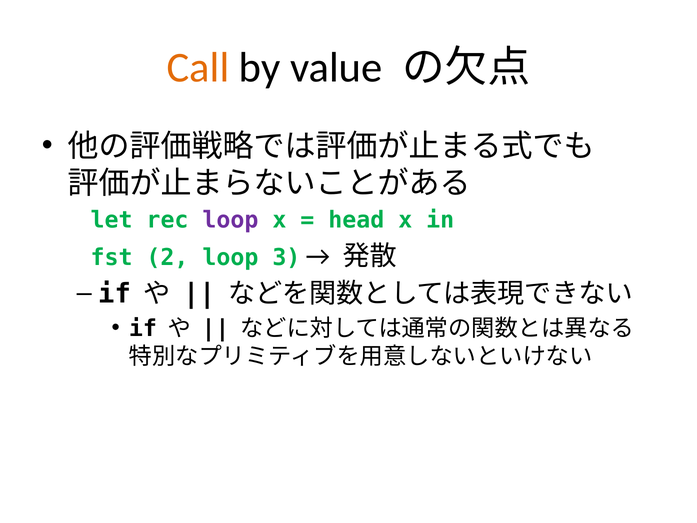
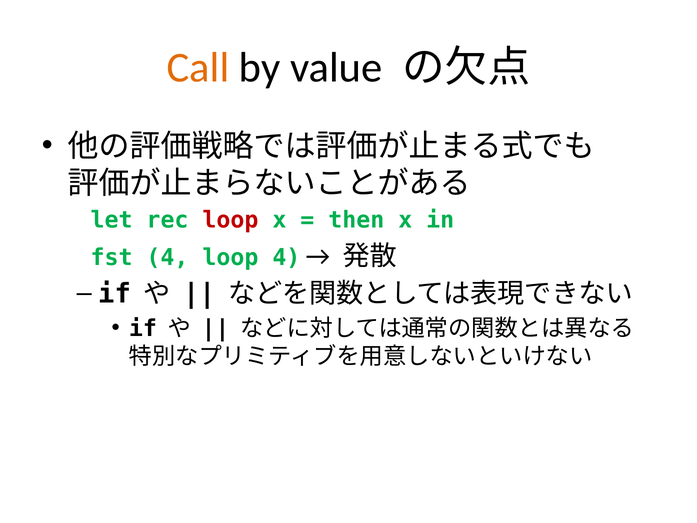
loop at (230, 220) colour: purple -> red
head: head -> then
fst 2: 2 -> 4
loop 3: 3 -> 4
